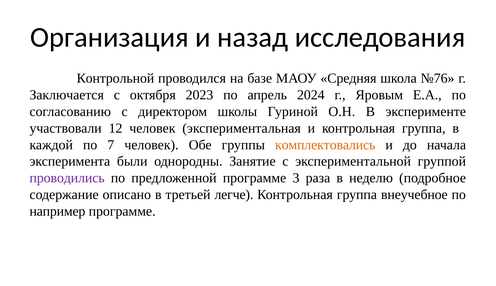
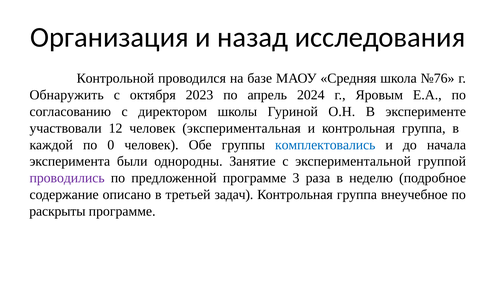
Заключается: Заключается -> Обнаружить
7: 7 -> 0
комплектовались colour: orange -> blue
легче: легче -> задач
например: например -> раскрыты
